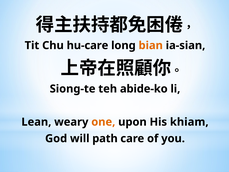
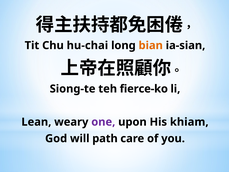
hu-care: hu-care -> hu-chai
abide-ko: abide-ko -> fierce-ko
one colour: orange -> purple
